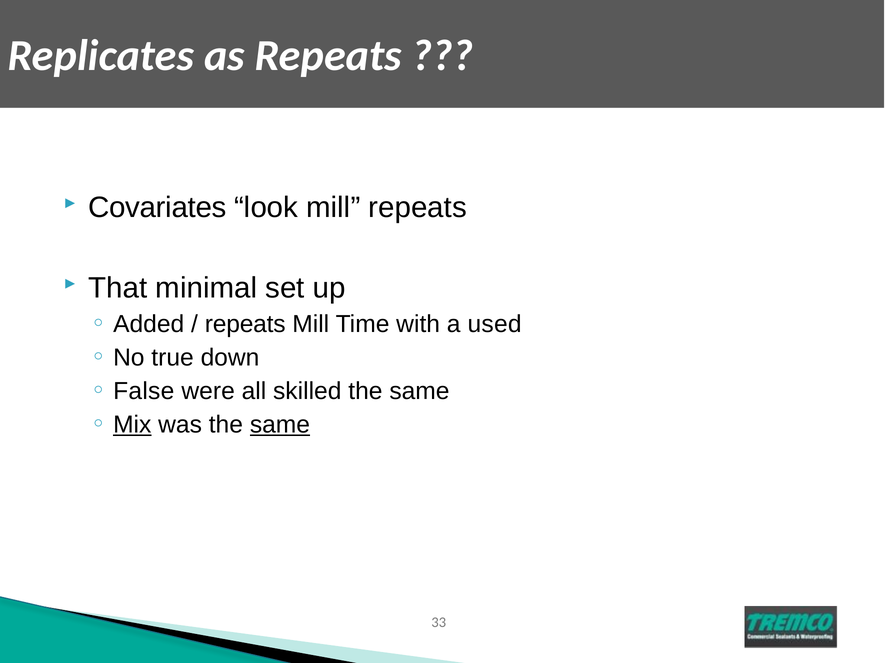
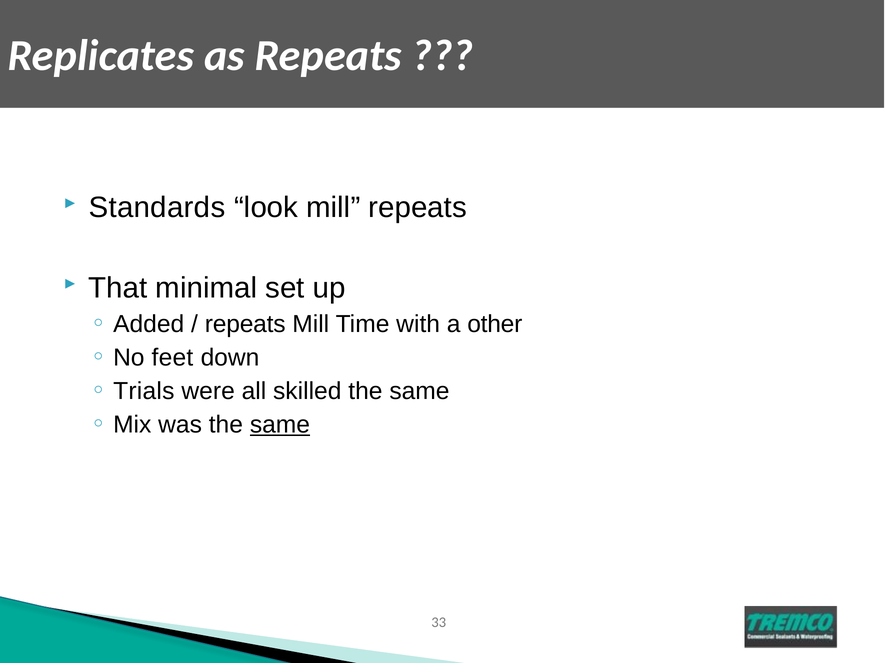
Covariates: Covariates -> Standards
used: used -> other
true: true -> feet
False: False -> Trials
Mix underline: present -> none
